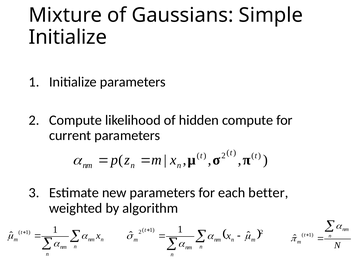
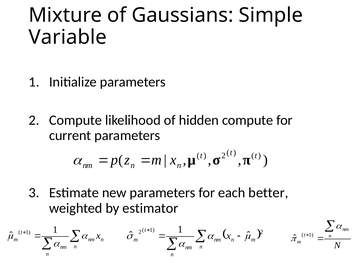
Initialize at (68, 37): Initialize -> Variable
algorithm: algorithm -> estimator
